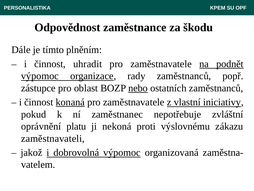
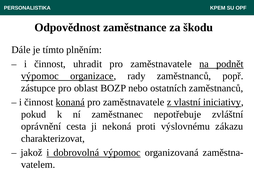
nebo underline: present -> none
platu: platu -> cesta
zaměstnavateli: zaměstnavateli -> charakterizovat
